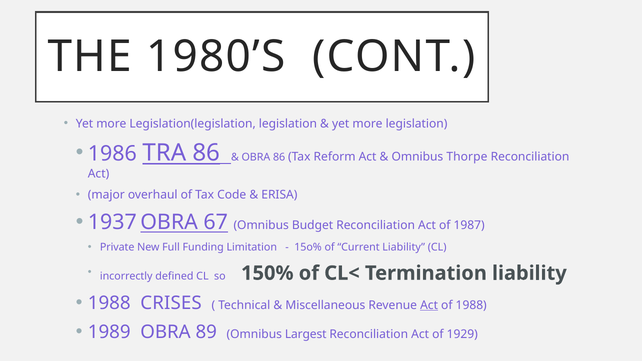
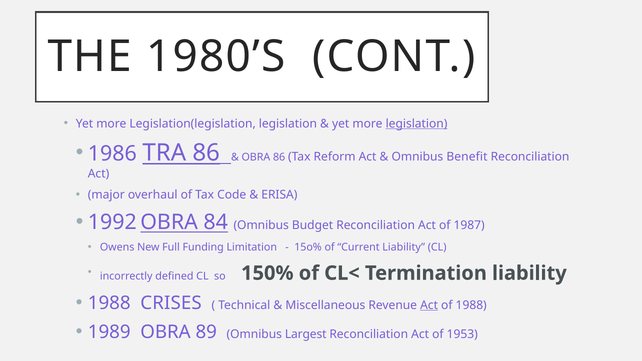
legislation at (417, 124) underline: none -> present
Thorpe: Thorpe -> Benefit
1937: 1937 -> 1992
67: 67 -> 84
Private: Private -> Owens
1929: 1929 -> 1953
